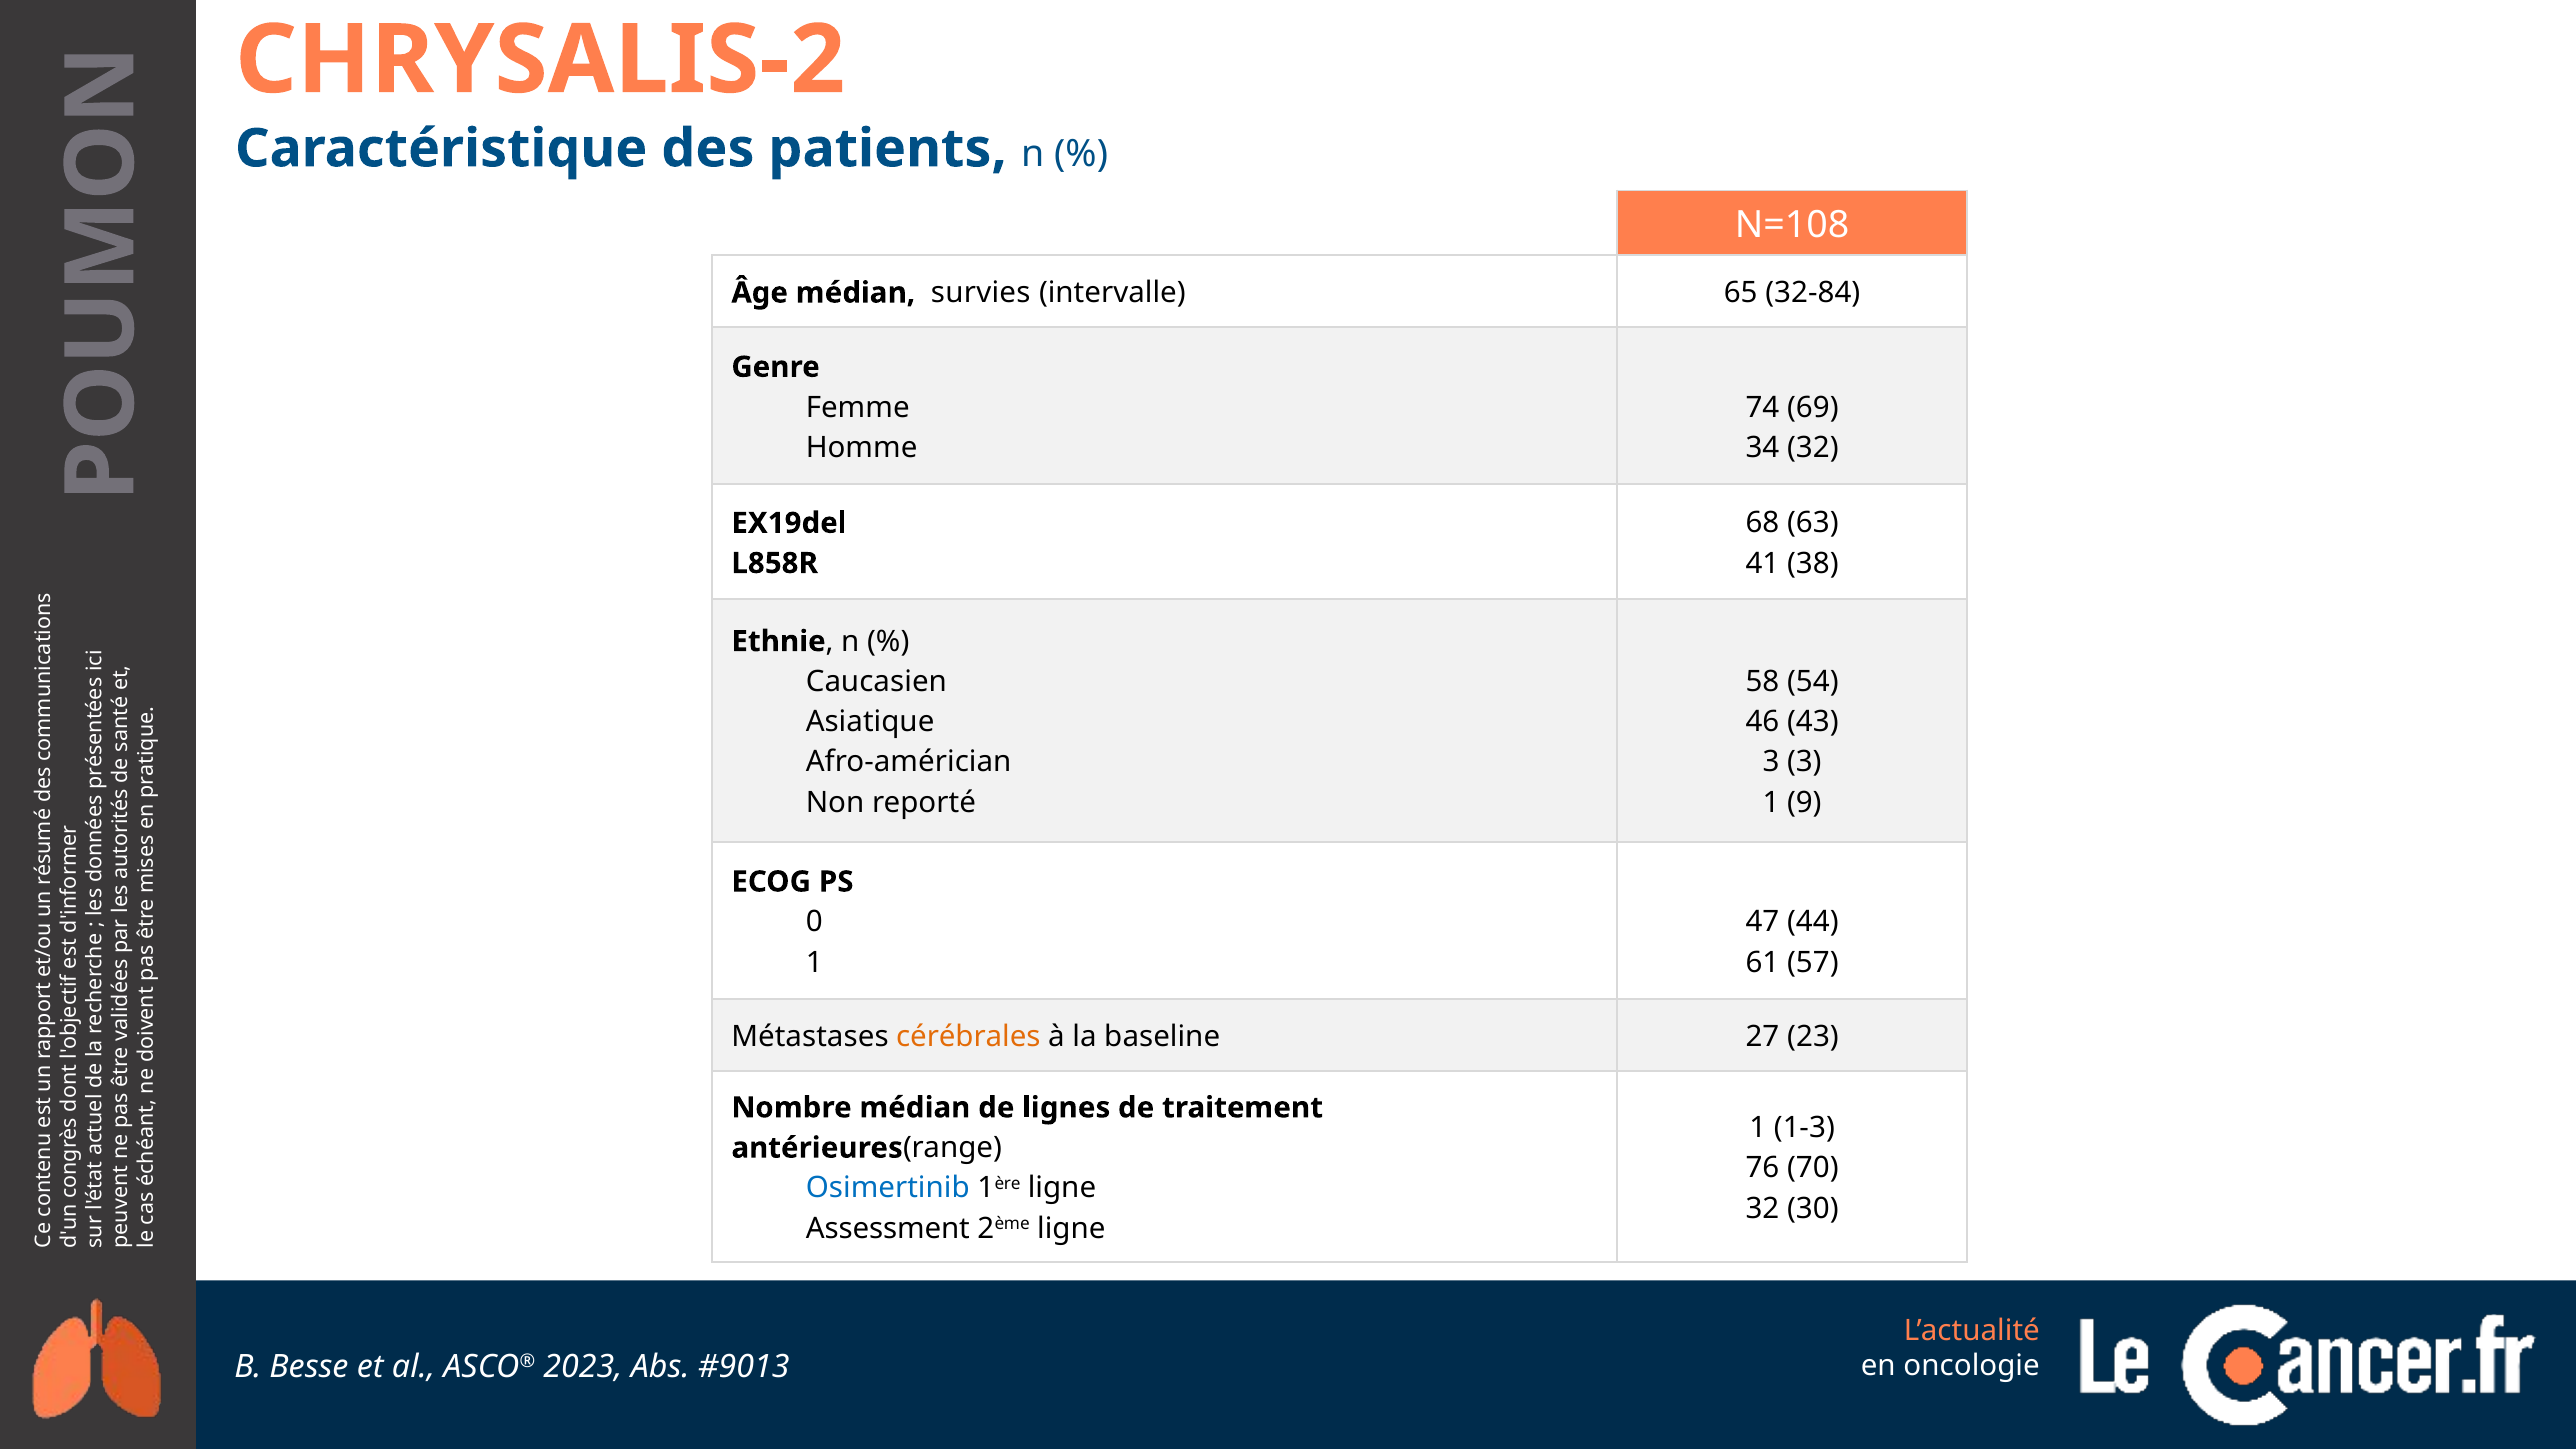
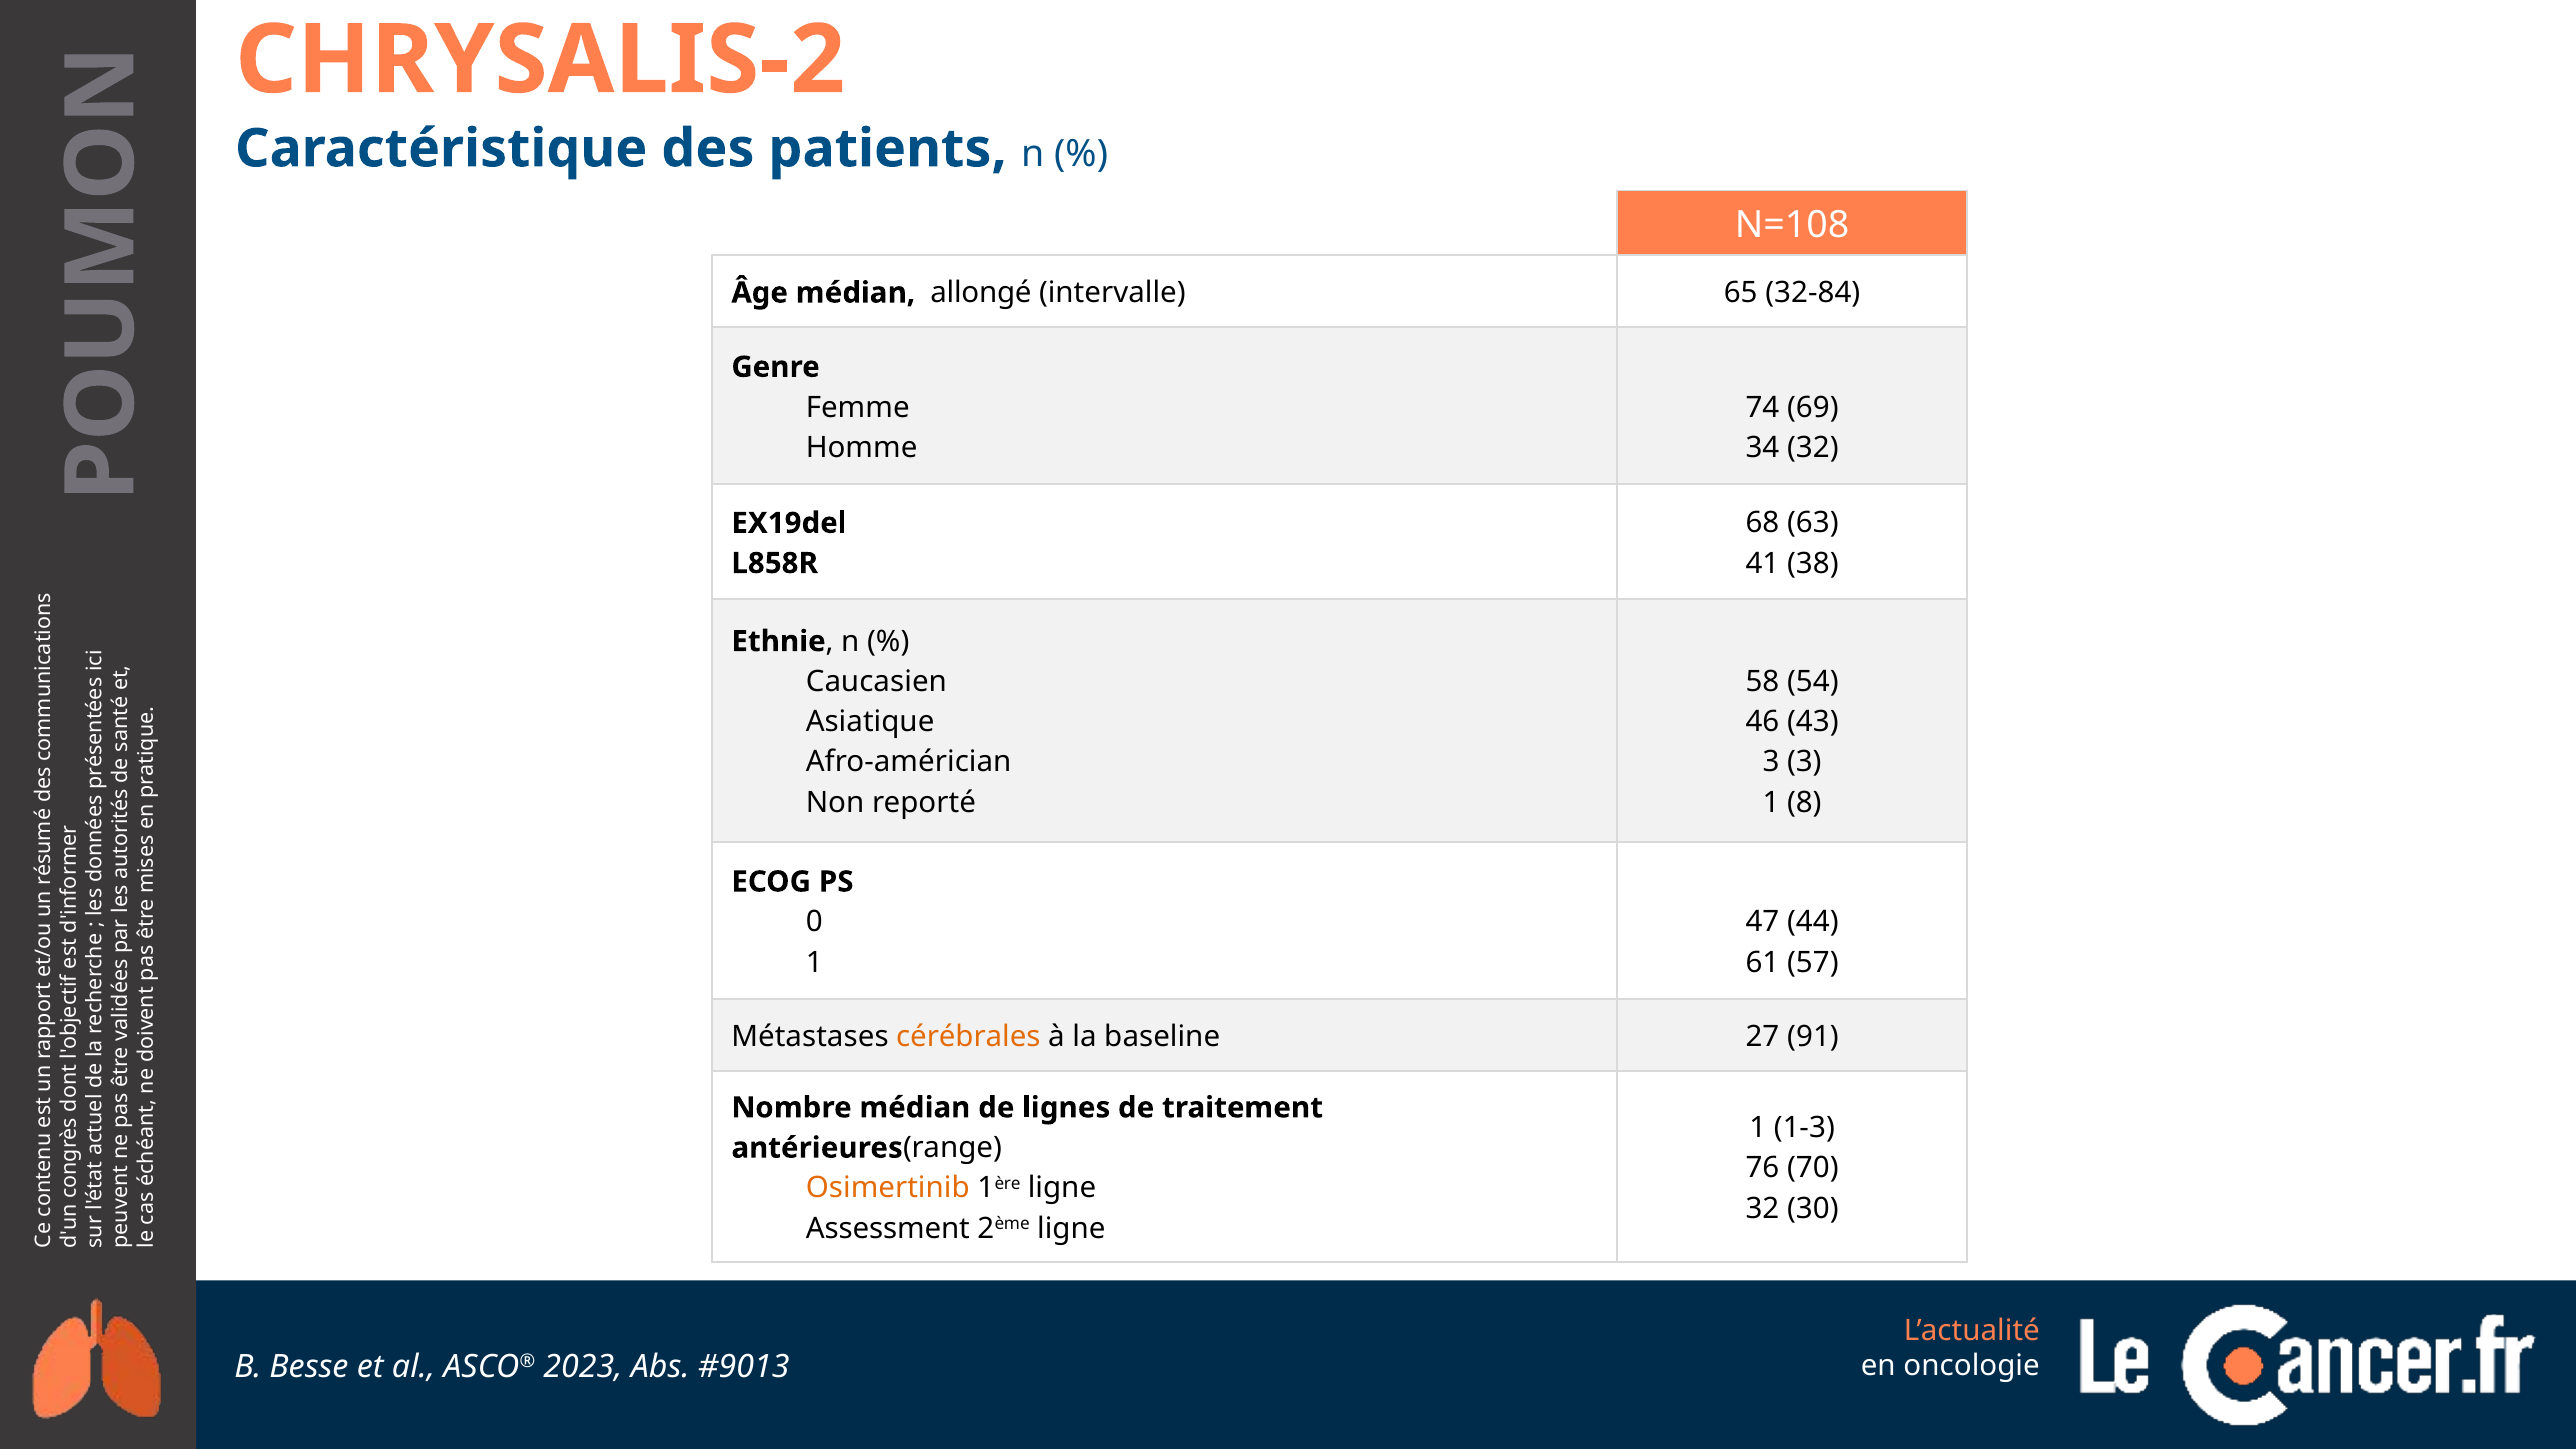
survies: survies -> allongé
9: 9 -> 8
23: 23 -> 91
Osimertinib colour: blue -> orange
